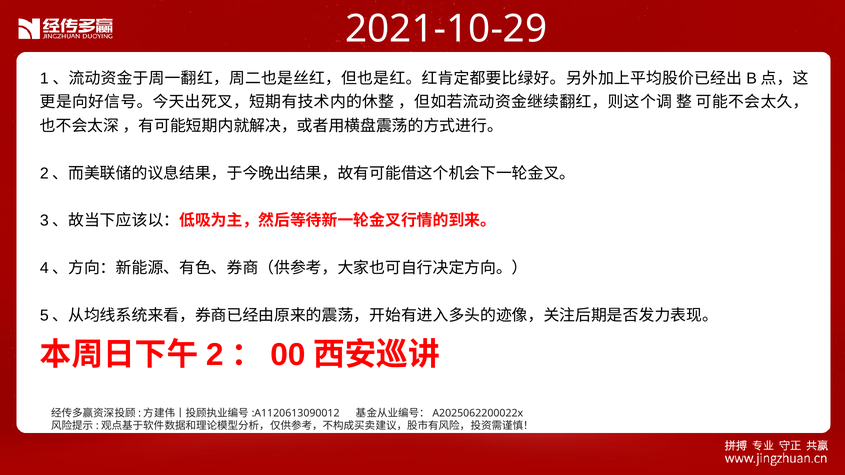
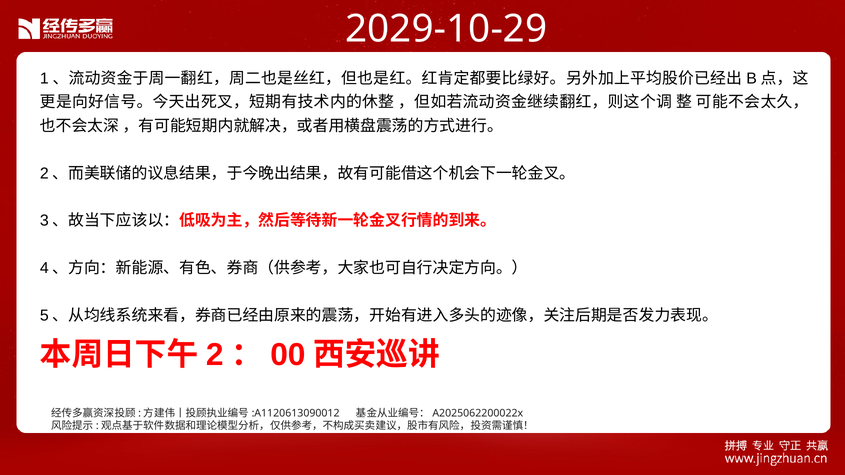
2021-10-29: 2021-10-29 -> 2029-10-29
